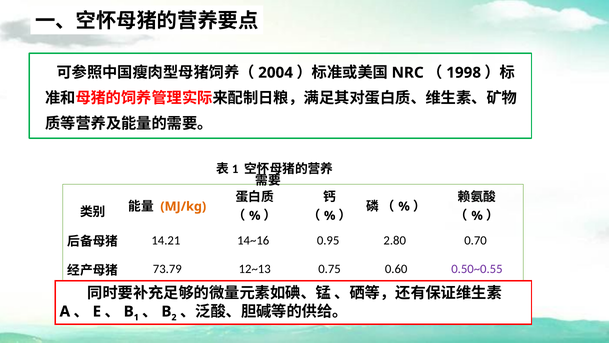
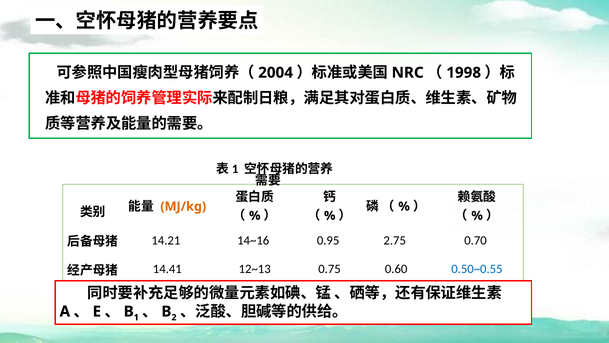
2.80: 2.80 -> 2.75
73.79: 73.79 -> 14.41
0.50~0.55 colour: purple -> blue
